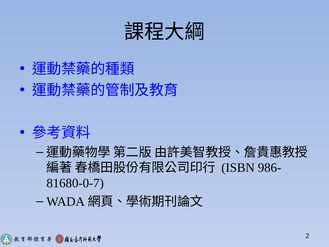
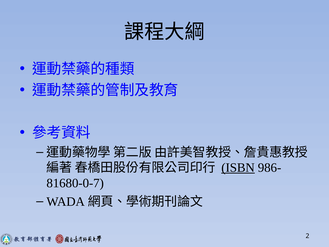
ISBN underline: none -> present
